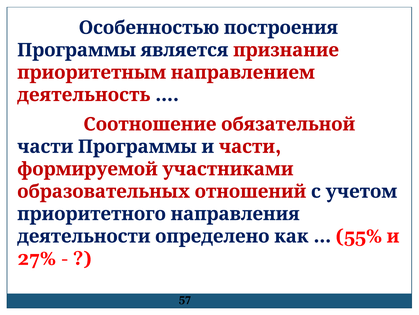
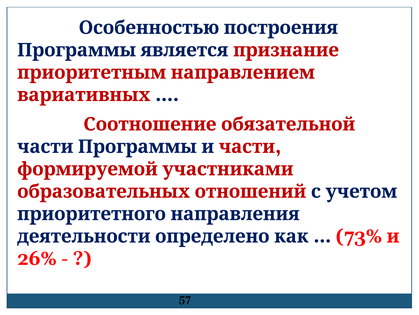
деятельность: деятельность -> вариативных
55%: 55% -> 73%
27%: 27% -> 26%
